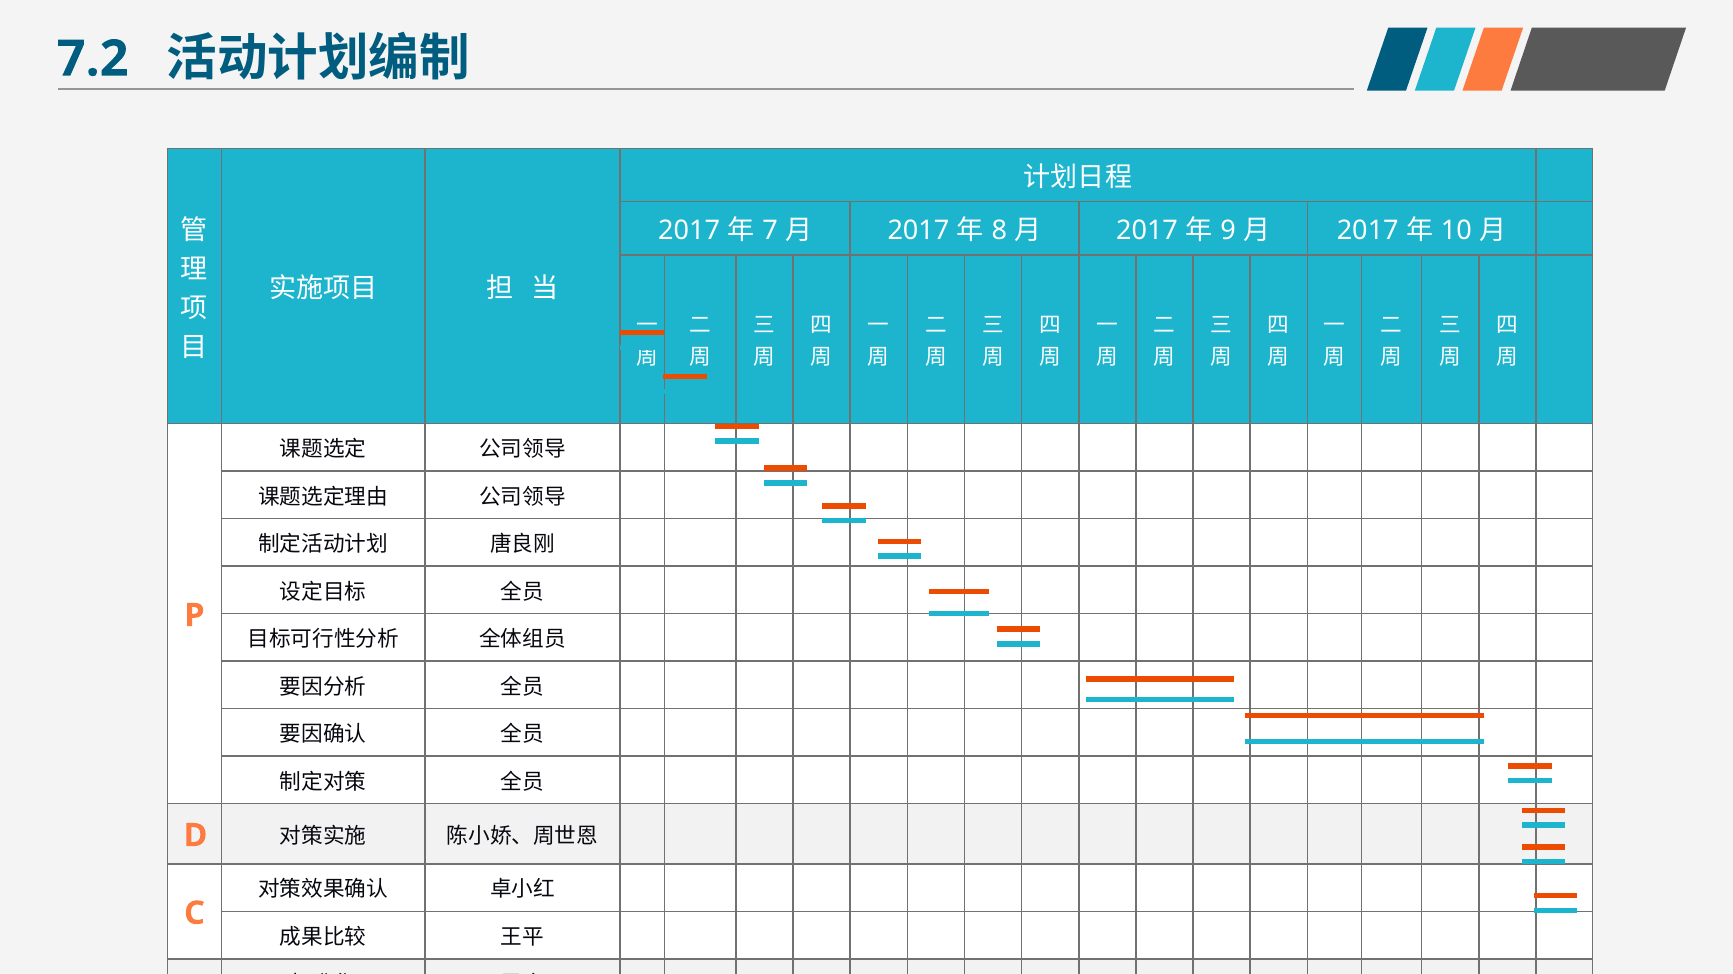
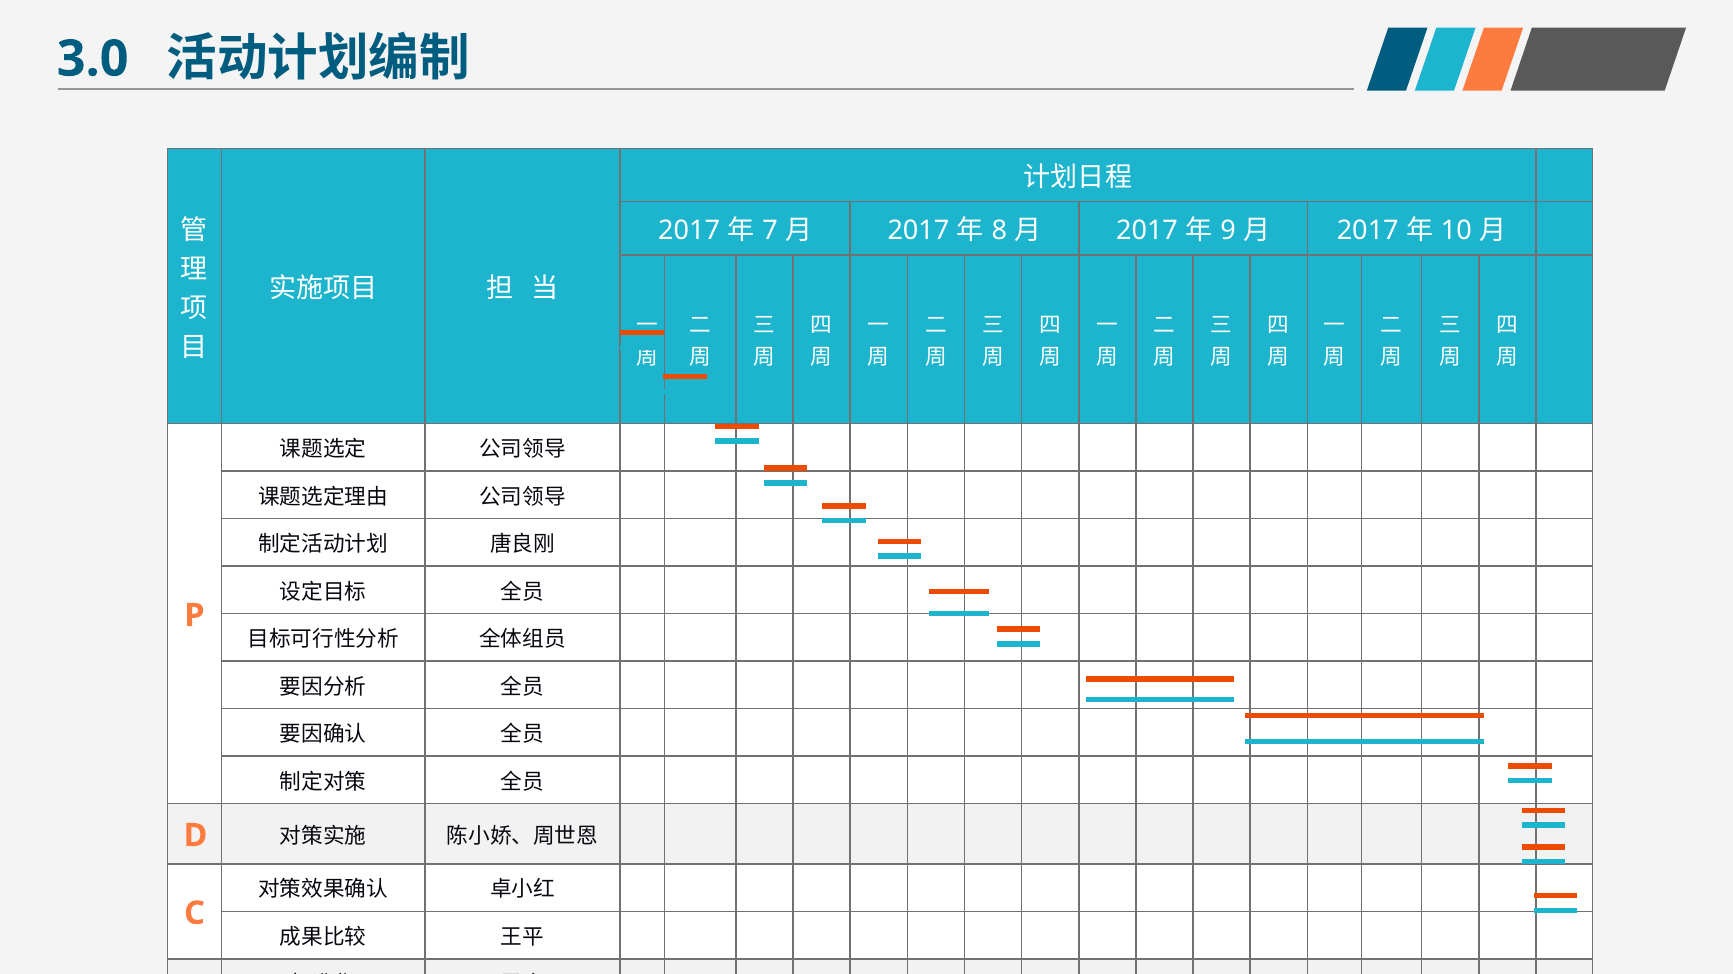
7.2: 7.2 -> 3.0
